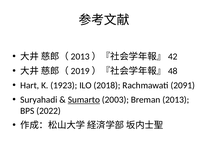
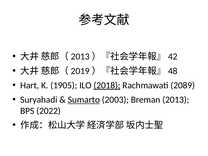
1923: 1923 -> 1905
2018 underline: none -> present
2091: 2091 -> 2089
